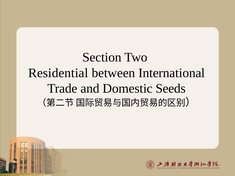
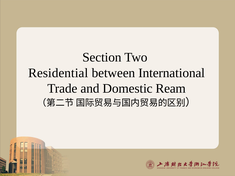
Seeds: Seeds -> Ream
